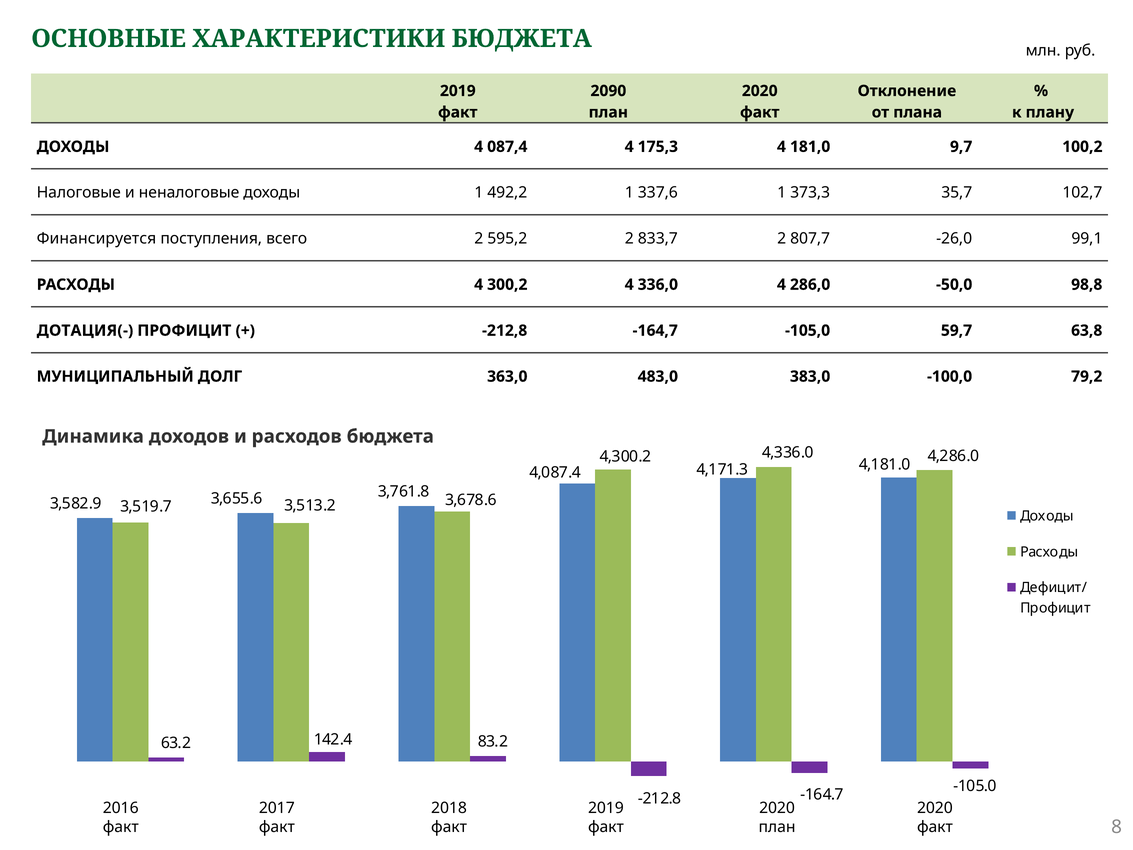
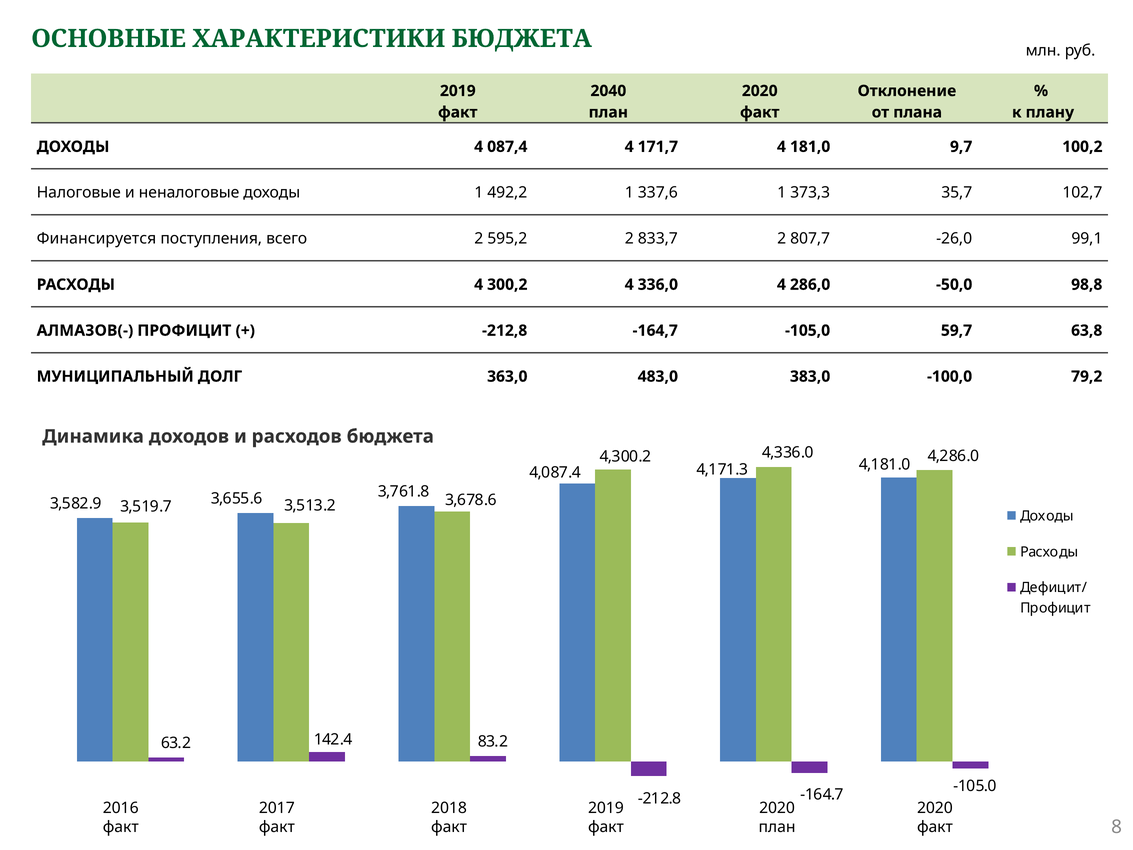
2090: 2090 -> 2040
175,3: 175,3 -> 171,7
ДОТАЦИЯ(-: ДОТАЦИЯ(- -> АЛМАЗОВ(-
